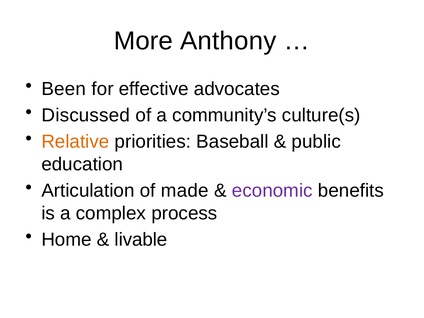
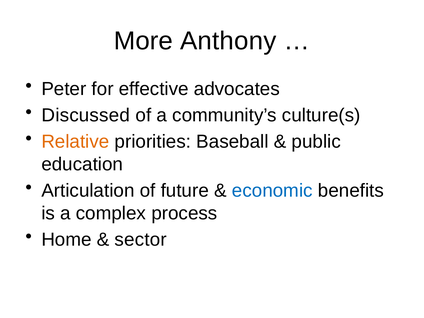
Been: Been -> Peter
made: made -> future
economic colour: purple -> blue
livable: livable -> sector
